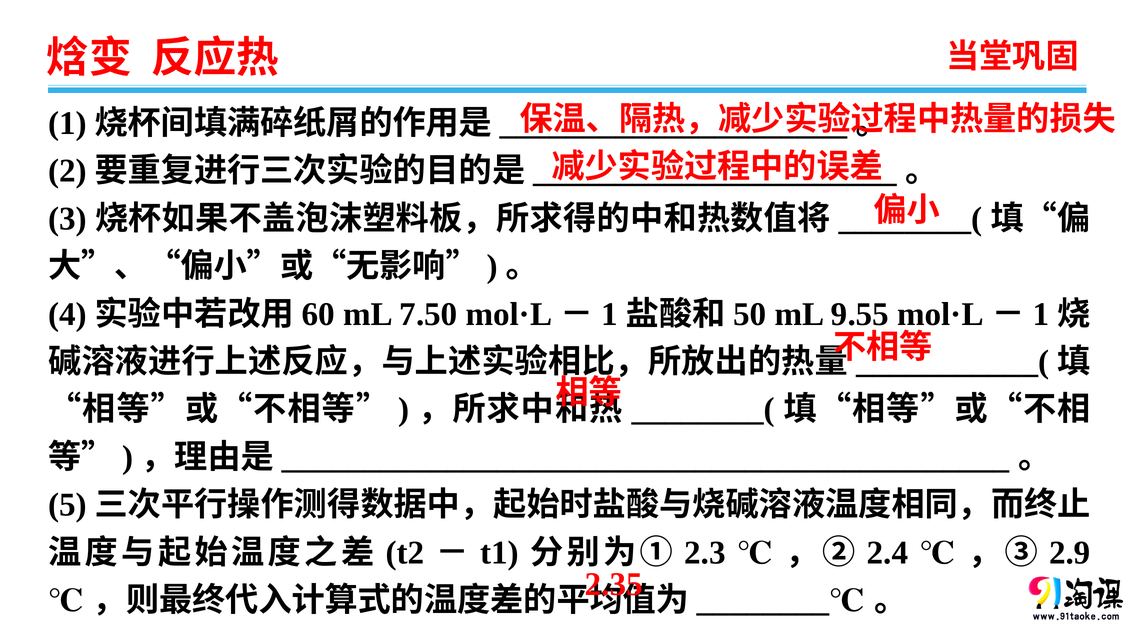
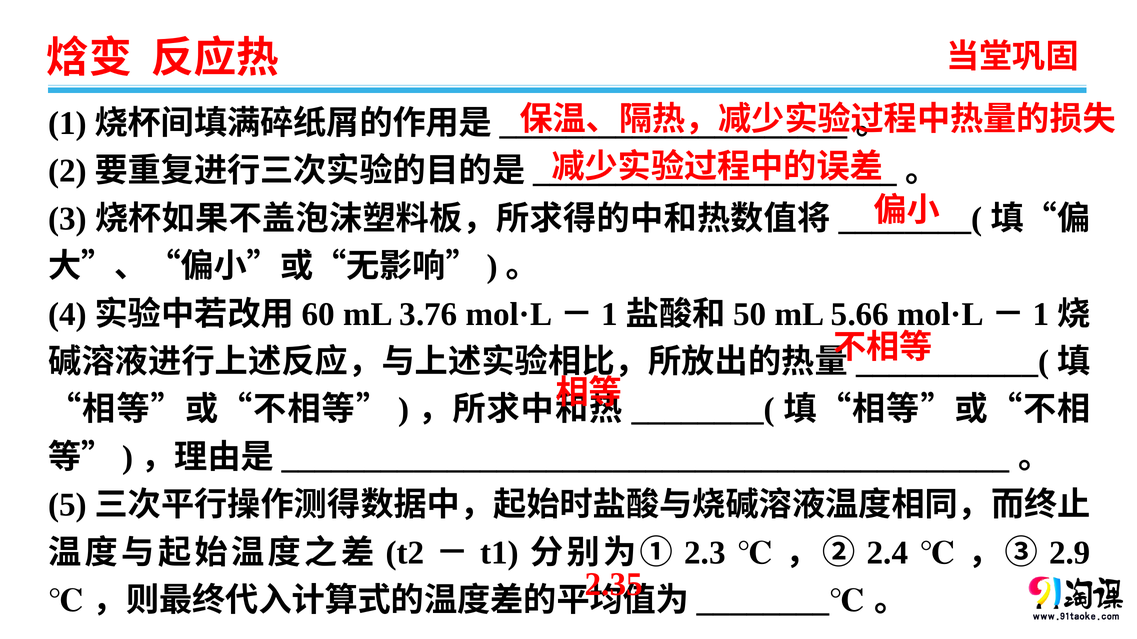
7.50: 7.50 -> 3.76
9.55: 9.55 -> 5.66
